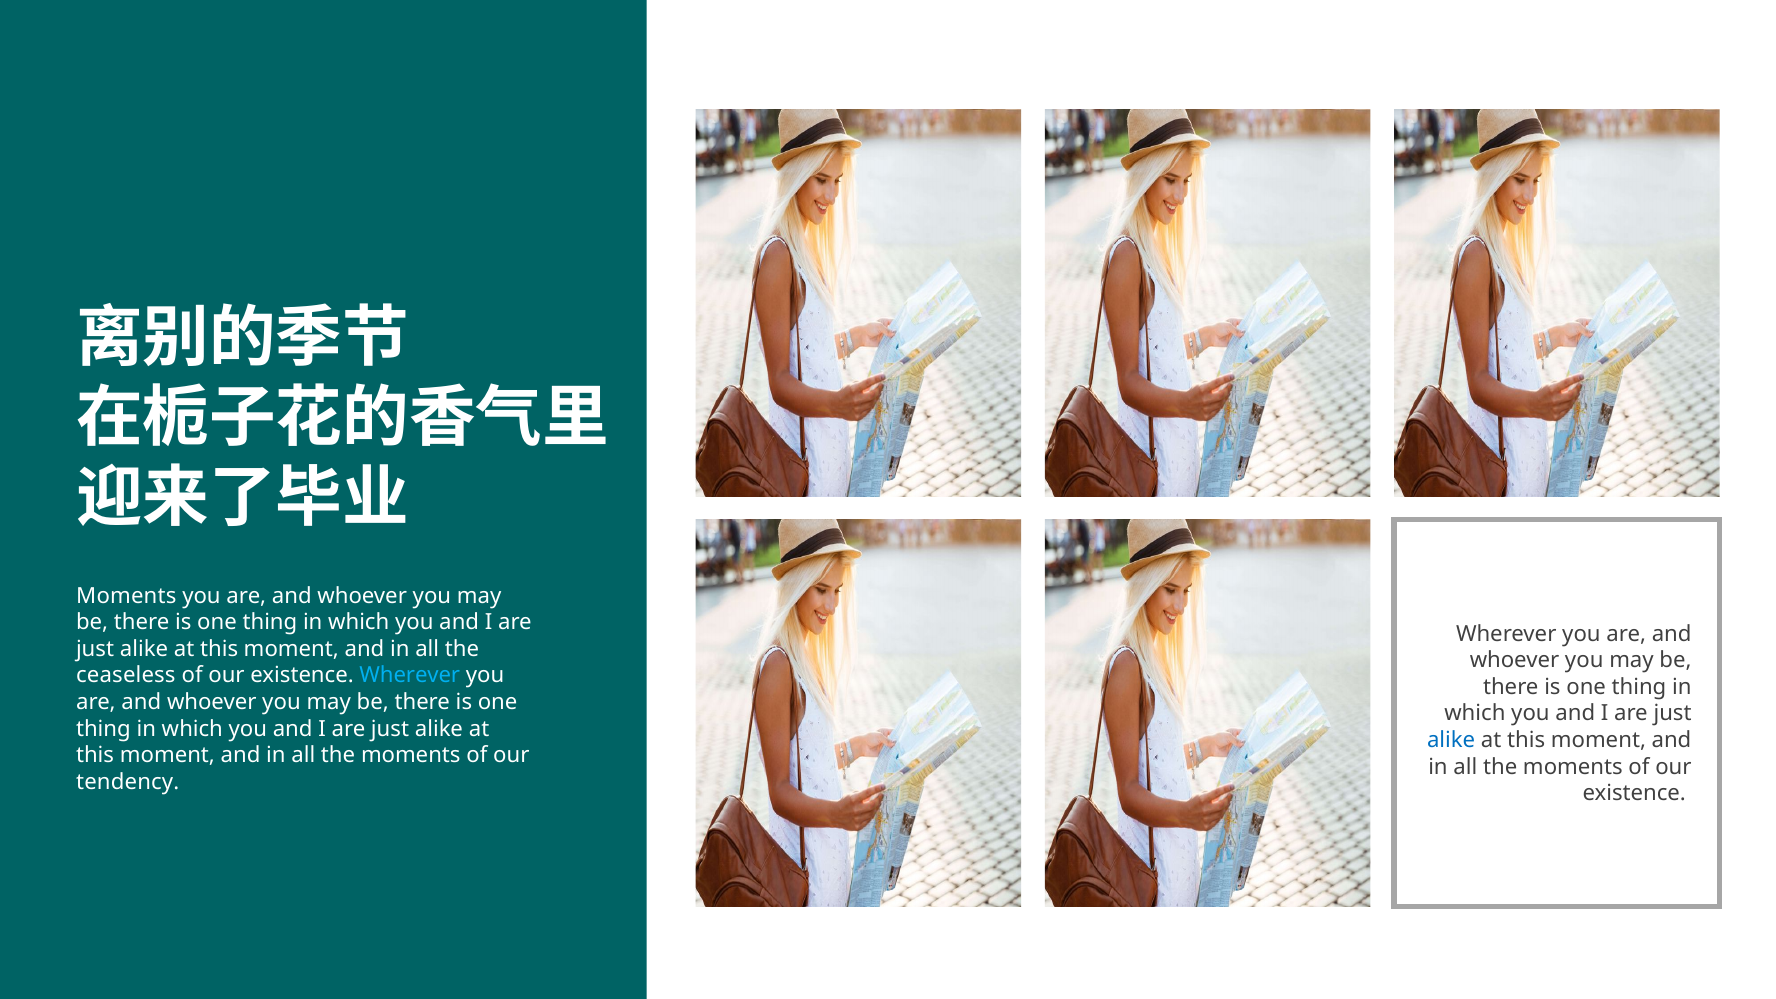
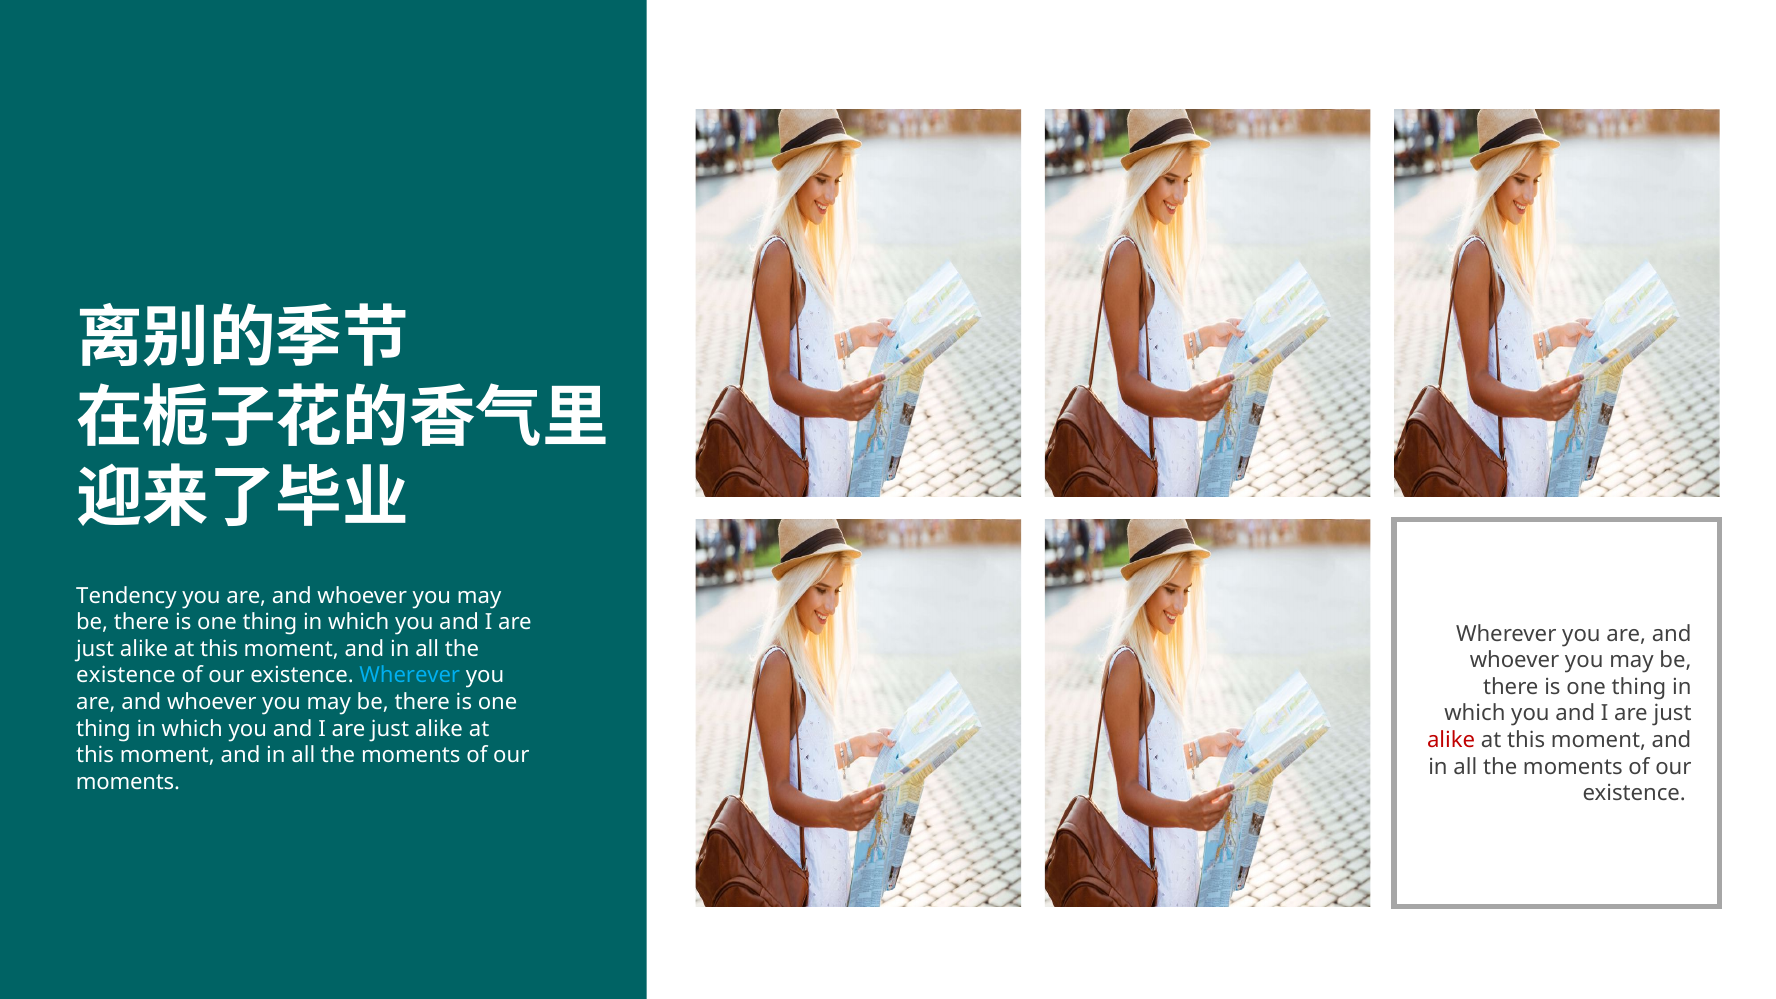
Moments at (126, 596): Moments -> Tendency
ceaseless at (126, 676): ceaseless -> existence
alike at (1451, 740) colour: blue -> red
tendency at (128, 782): tendency -> moments
